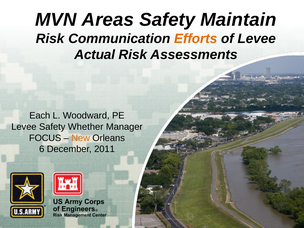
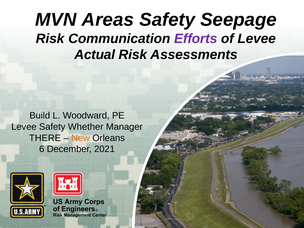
Maintain: Maintain -> Seepage
Efforts colour: orange -> purple
Each: Each -> Build
FOCUS: FOCUS -> THERE
2011: 2011 -> 2021
